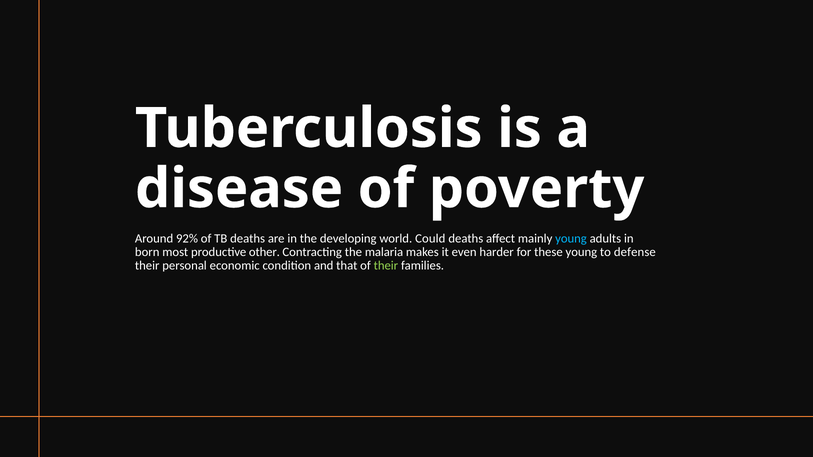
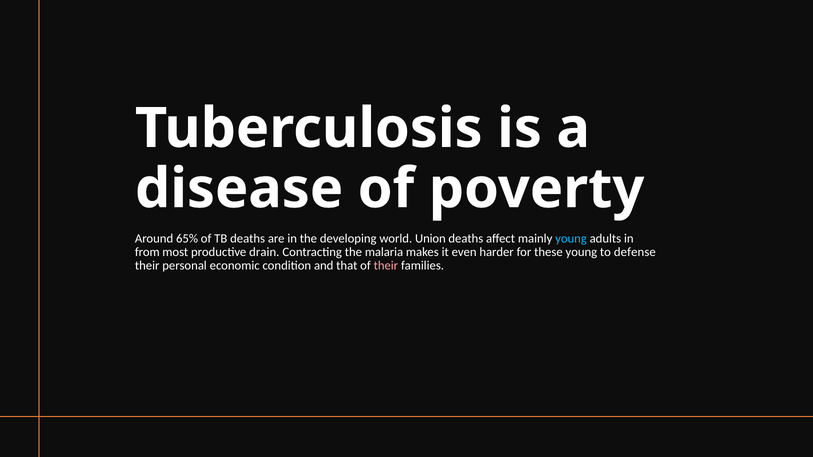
92%: 92% -> 65%
Could: Could -> Union
born: born -> from
other: other -> drain
their at (386, 266) colour: light green -> pink
